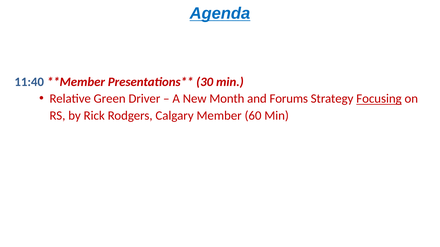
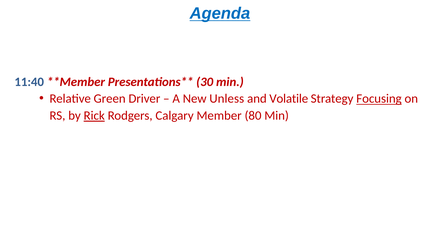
Month: Month -> Unless
Forums: Forums -> Volatile
Rick underline: none -> present
60: 60 -> 80
